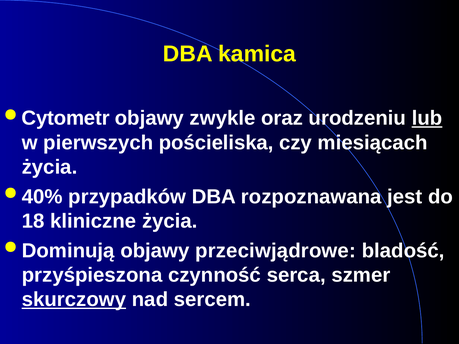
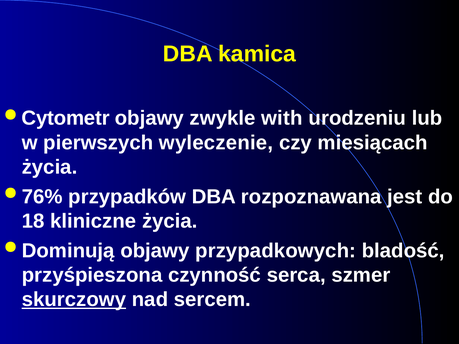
oraz: oraz -> with
lub underline: present -> none
pościeliska: pościeliska -> wyleczenie
40%: 40% -> 76%
przeciwjądrowe: przeciwjądrowe -> przypadkowych
